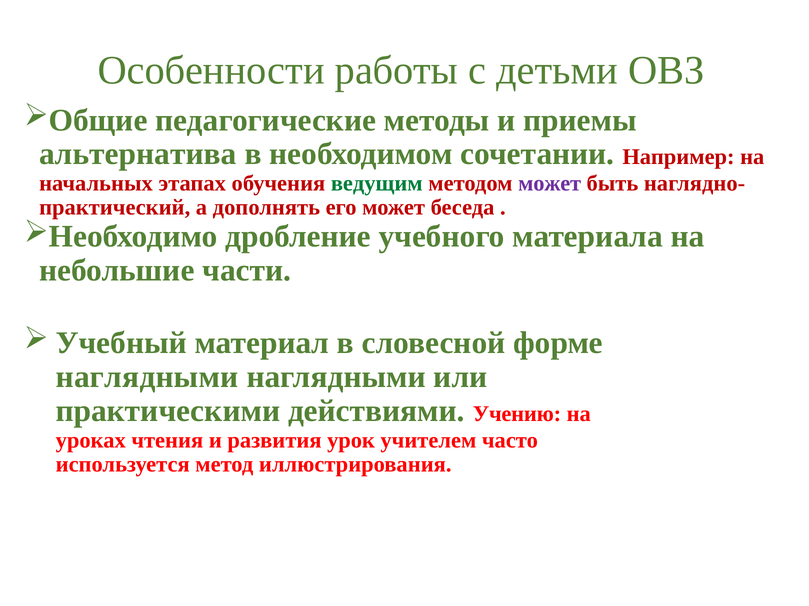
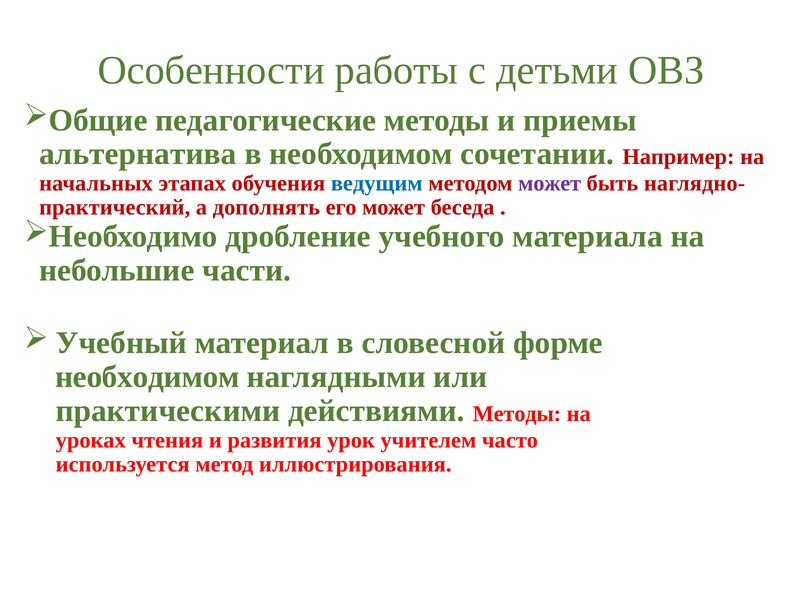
ведущим colour: green -> blue
наглядными at (147, 377): наглядными -> необходимом
действиями Учению: Учению -> Методы
